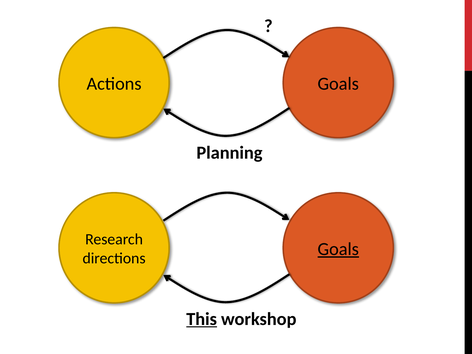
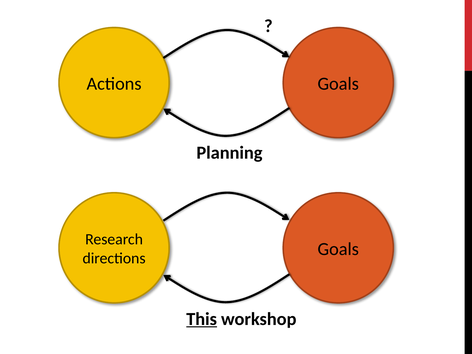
Goals at (338, 249) underline: present -> none
